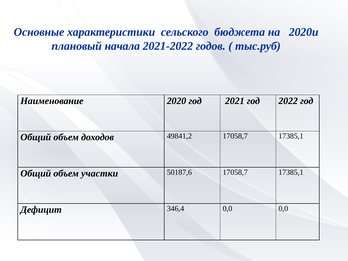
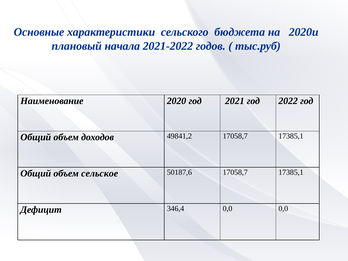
участки: участки -> сельское
